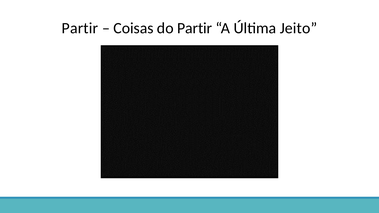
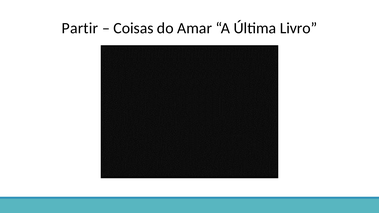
do Partir: Partir -> Amar
Jeito: Jeito -> Livro
